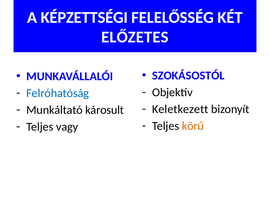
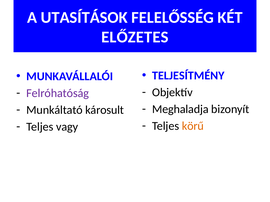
KÉPZETTSÉGI: KÉPZETTSÉGI -> UTASÍTÁSOK
SZOKÁSOSTÓL: SZOKÁSOSTÓL -> TELJESÍTMÉNY
Felróhatóság colour: blue -> purple
Keletkezett: Keletkezett -> Meghaladja
